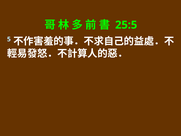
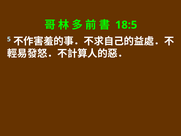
25:5: 25:5 -> 18:5
